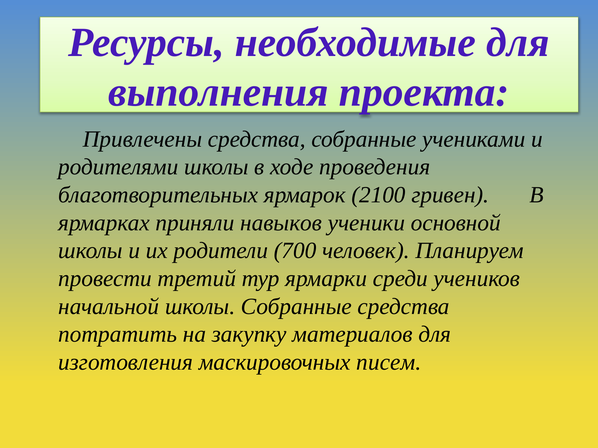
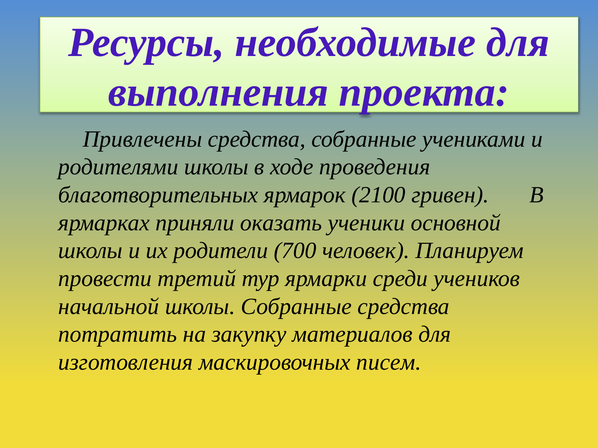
навыков: навыков -> оказать
